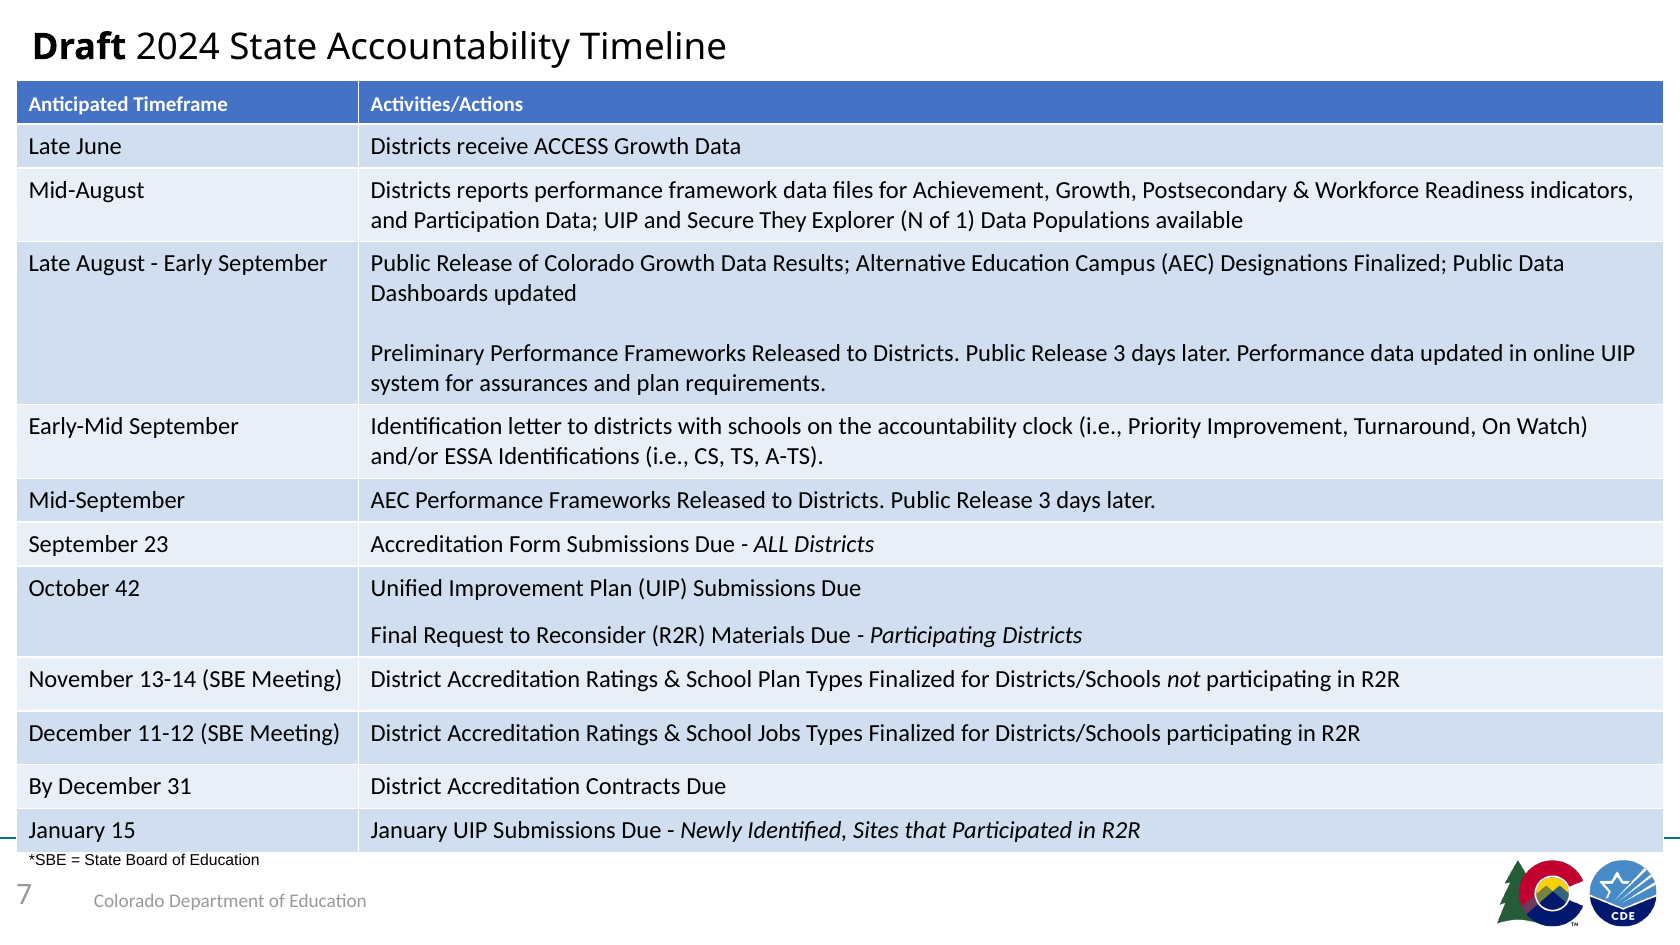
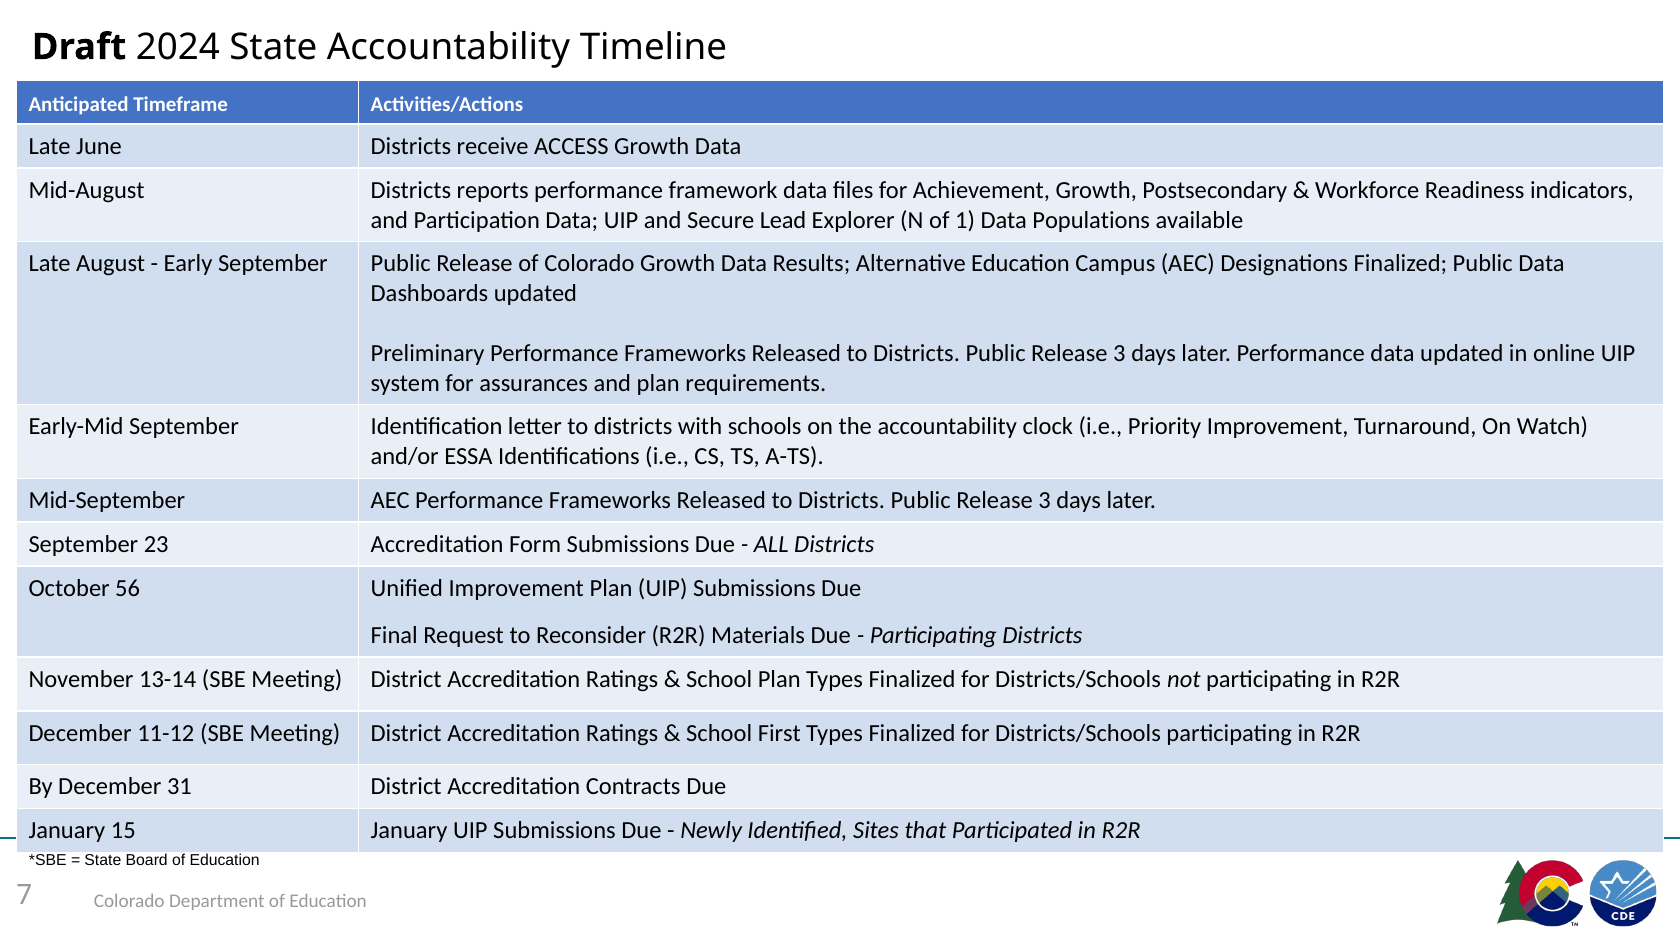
They: They -> Lead
42: 42 -> 56
Jobs: Jobs -> First
